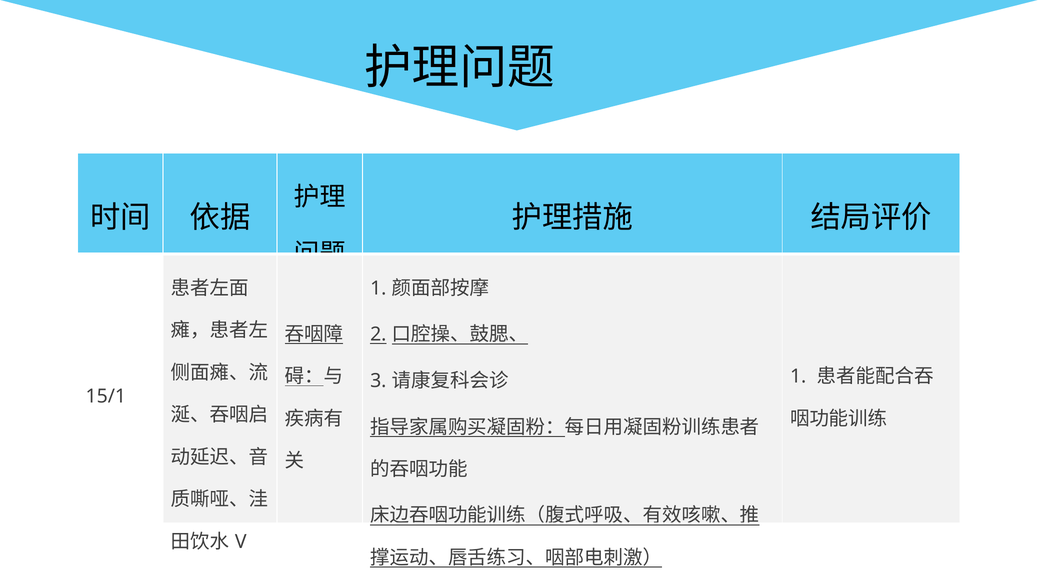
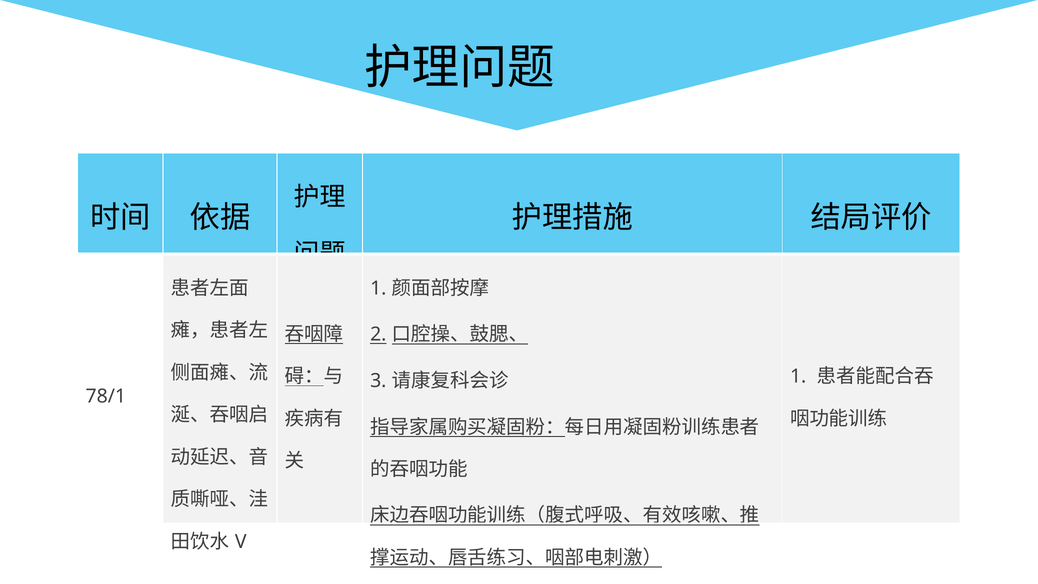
15/1: 15/1 -> 78/1
